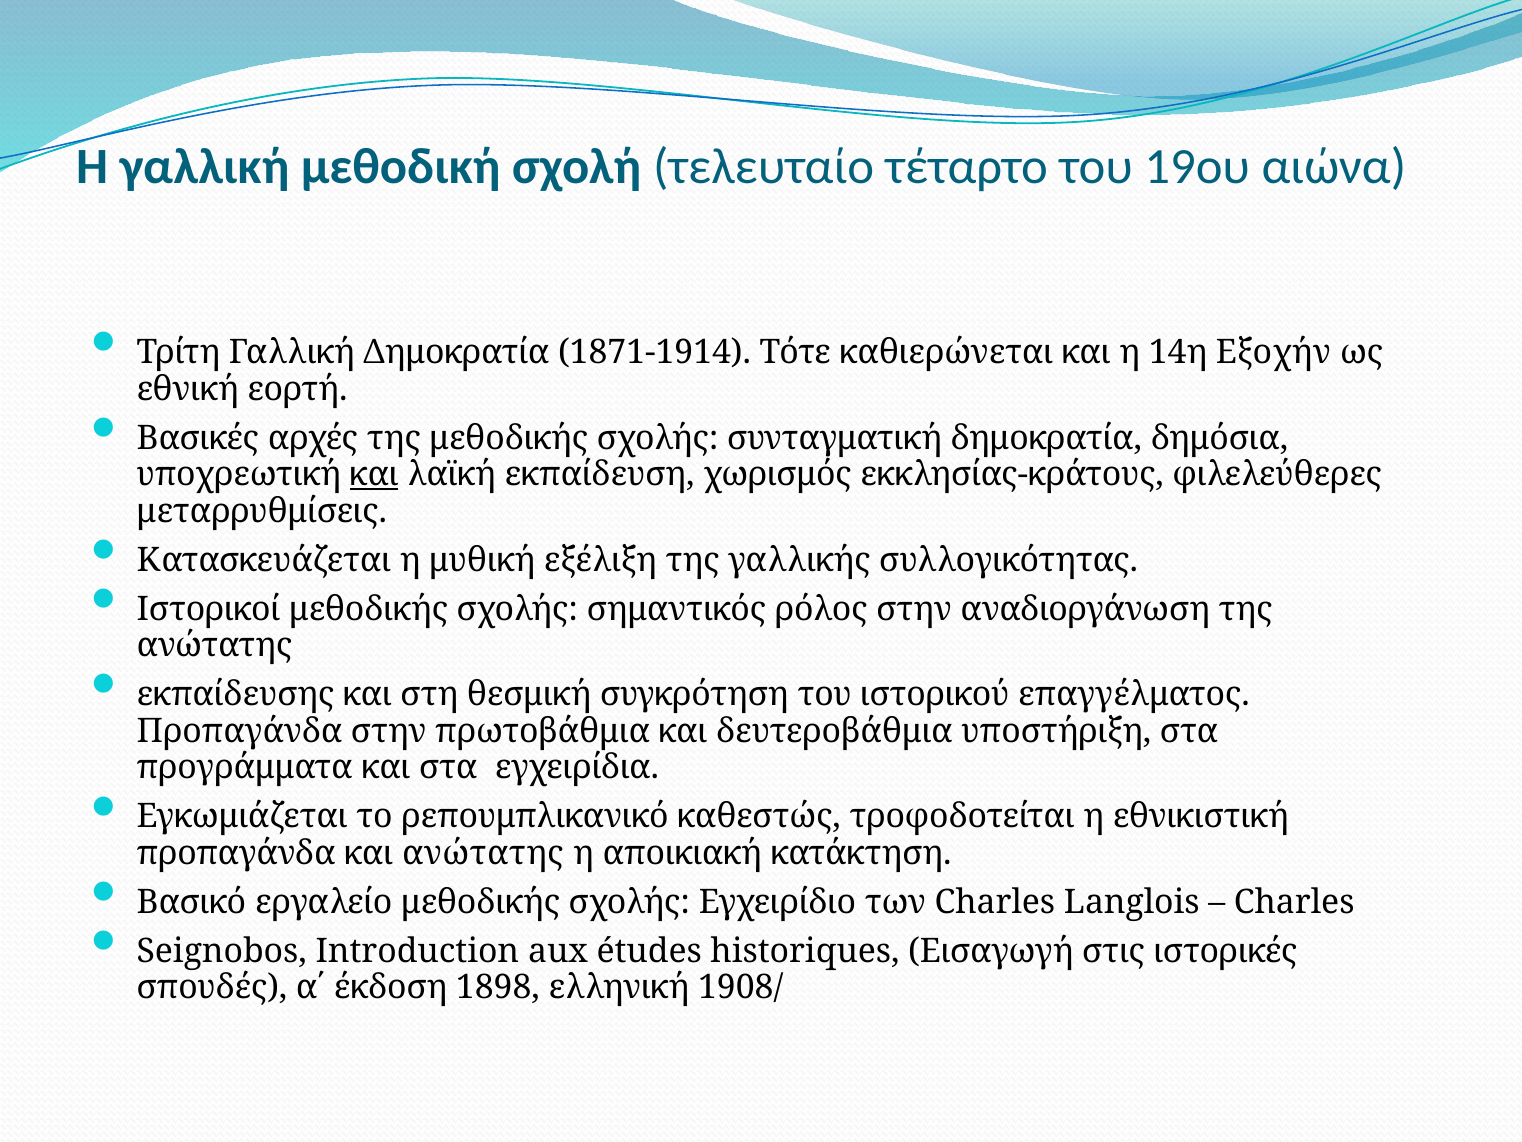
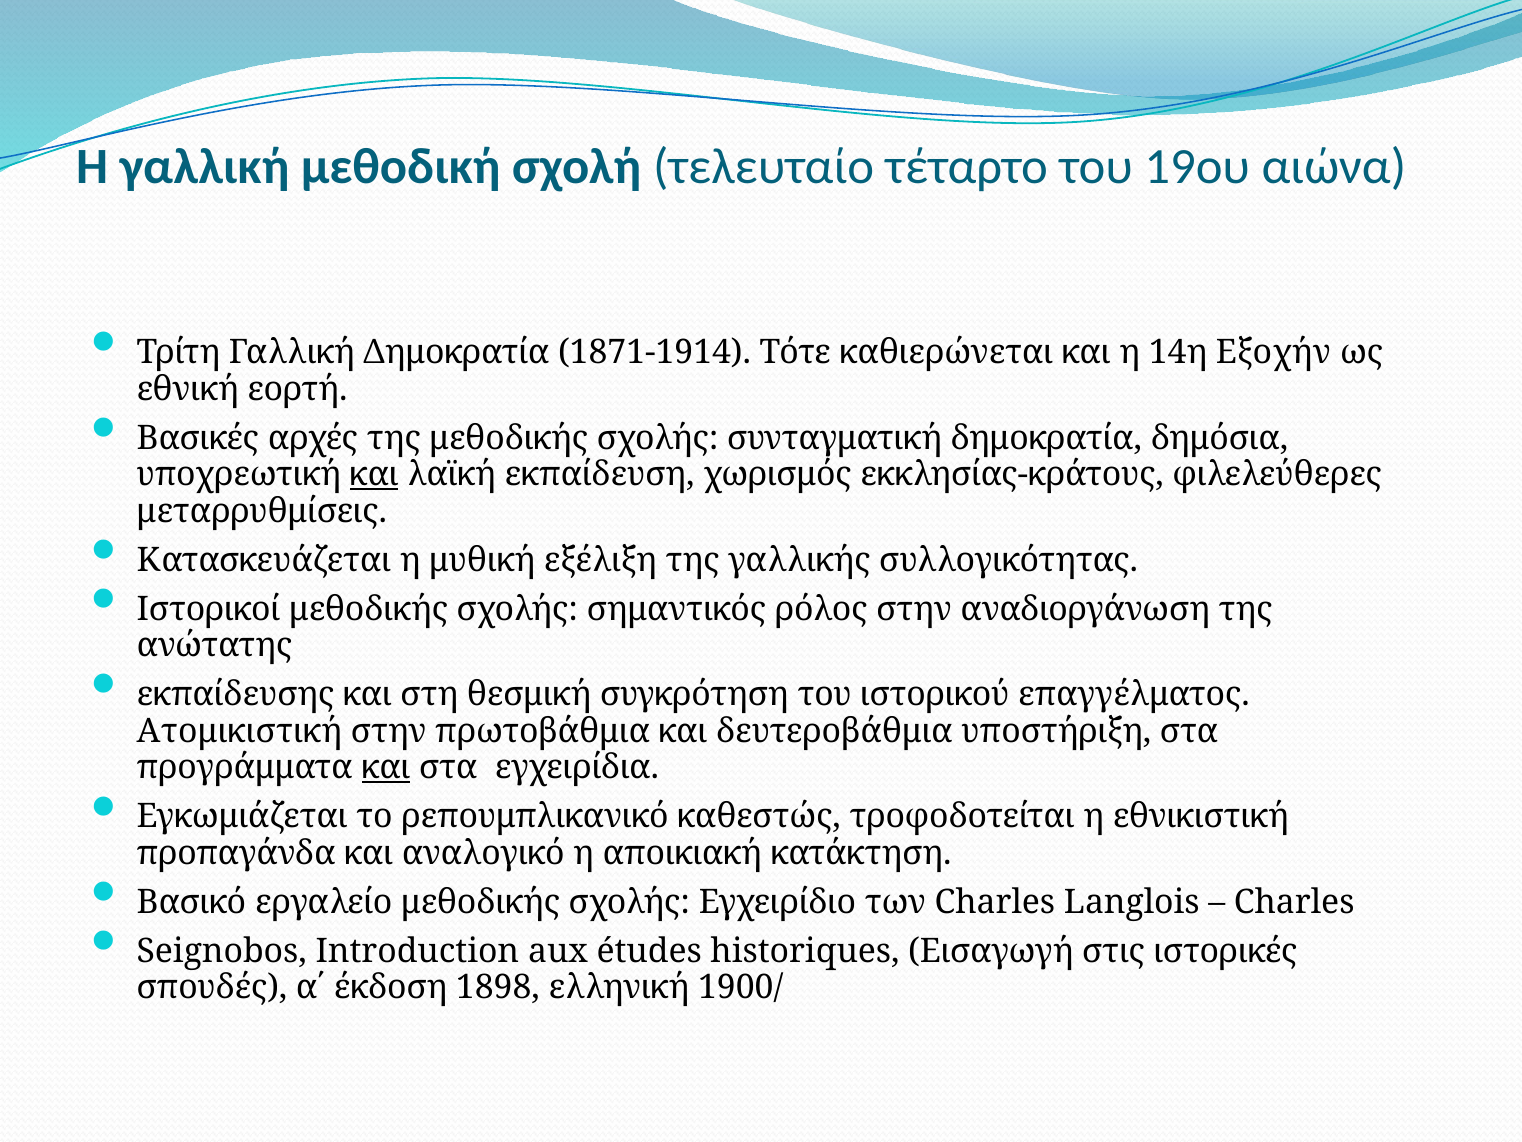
Προπαγάνδα at (240, 731): Προπαγάνδα -> Ατομικιστική
και at (386, 767) underline: none -> present
και ανώτατης: ανώτατης -> αναλογικό
1908/: 1908/ -> 1900/
